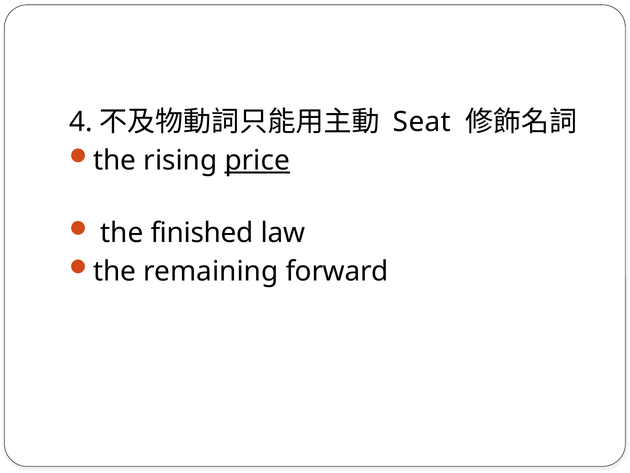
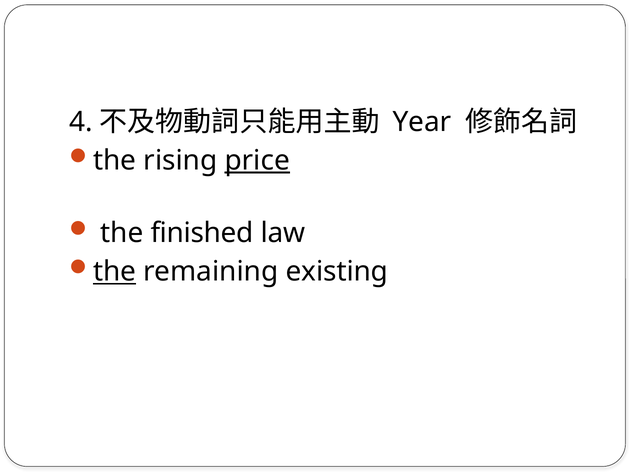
Seat: Seat -> Year
the at (115, 271) underline: none -> present
forward: forward -> existing
